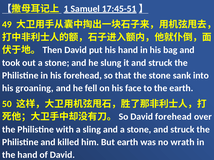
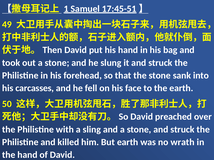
groaning: groaning -> carcasses
David forehead: forehead -> preached
